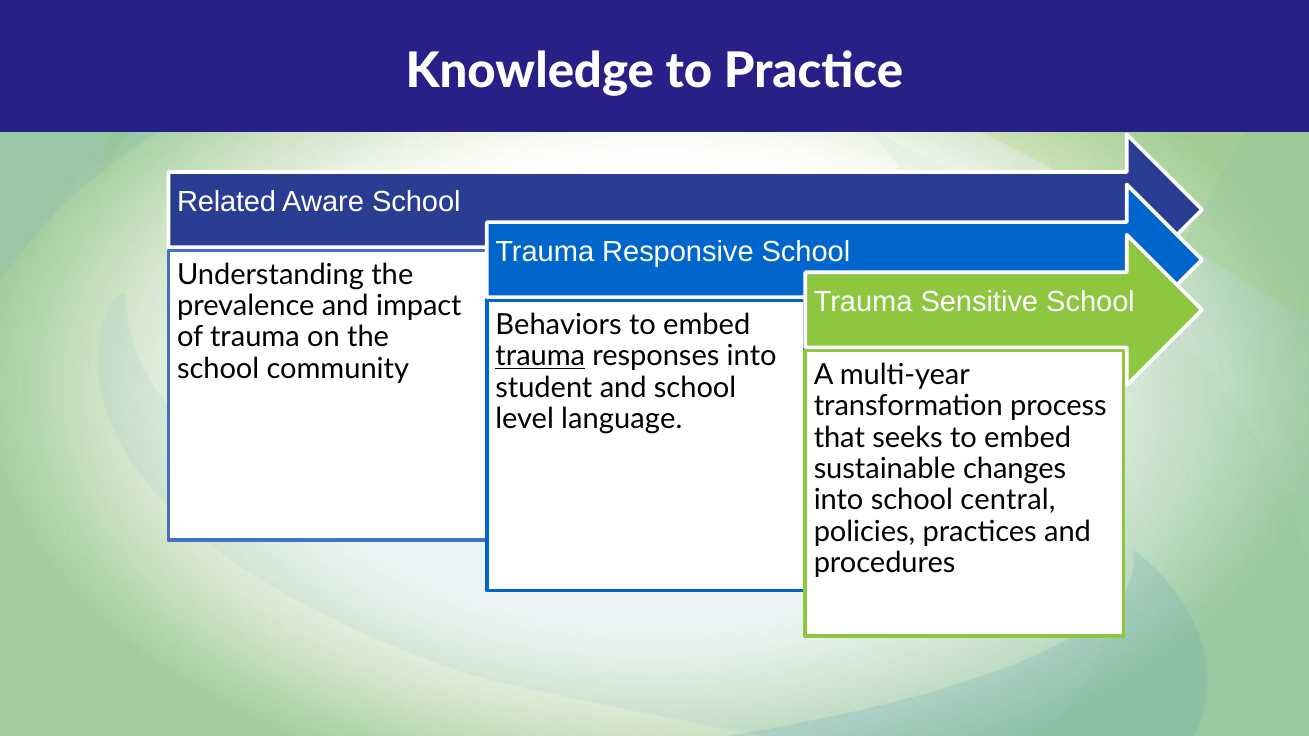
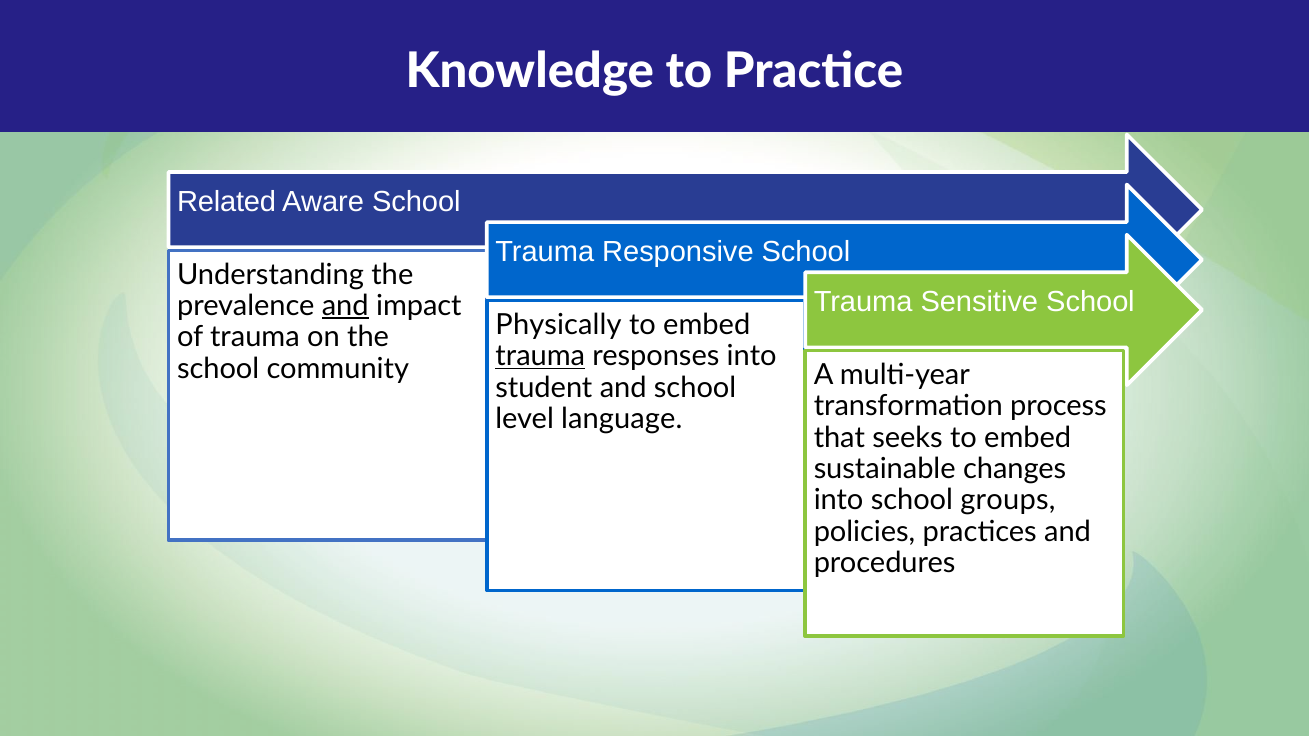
and at (345, 306) underline: none -> present
Behaviors: Behaviors -> Physically
central: central -> groups
